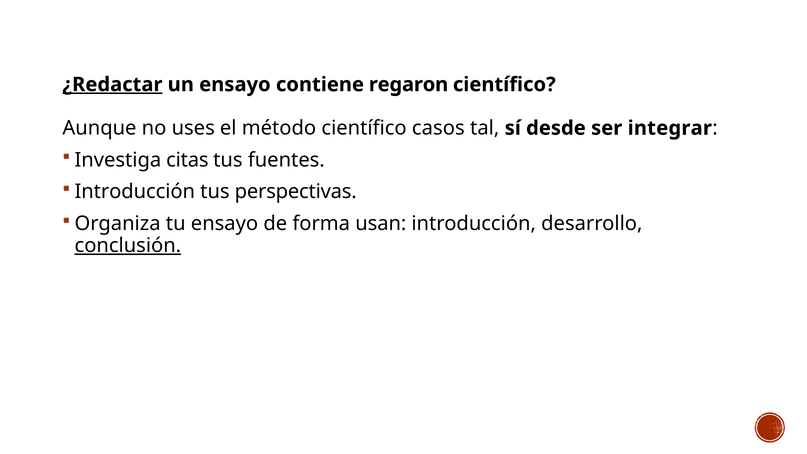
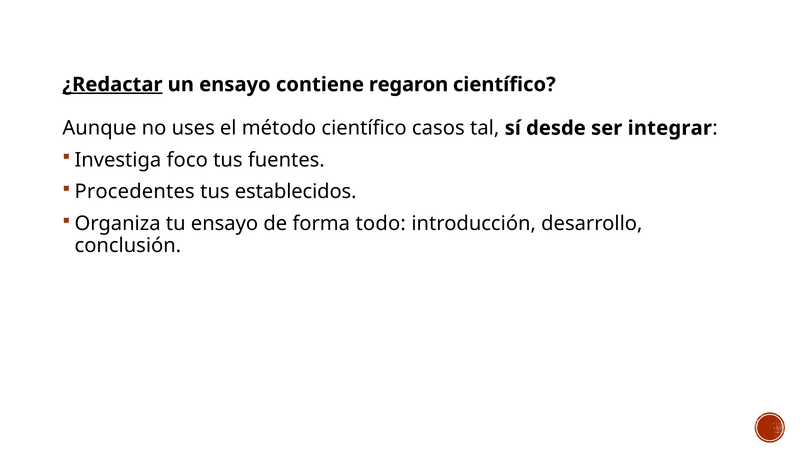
citas: citas -> foco
Introducción at (135, 192): Introducción -> Procedentes
perspectivas: perspectivas -> establecidos
usan: usan -> todo
conclusión underline: present -> none
